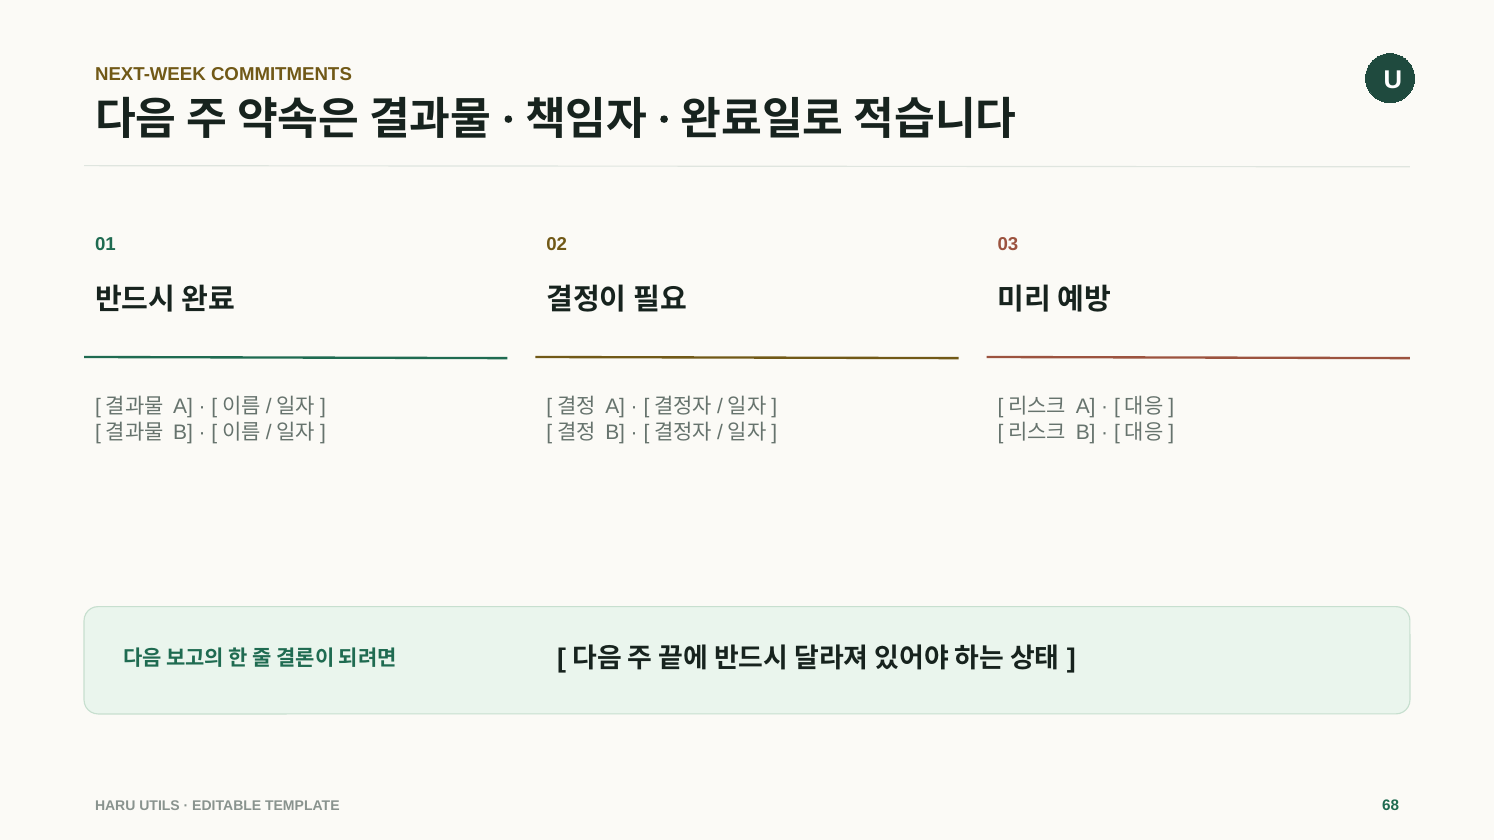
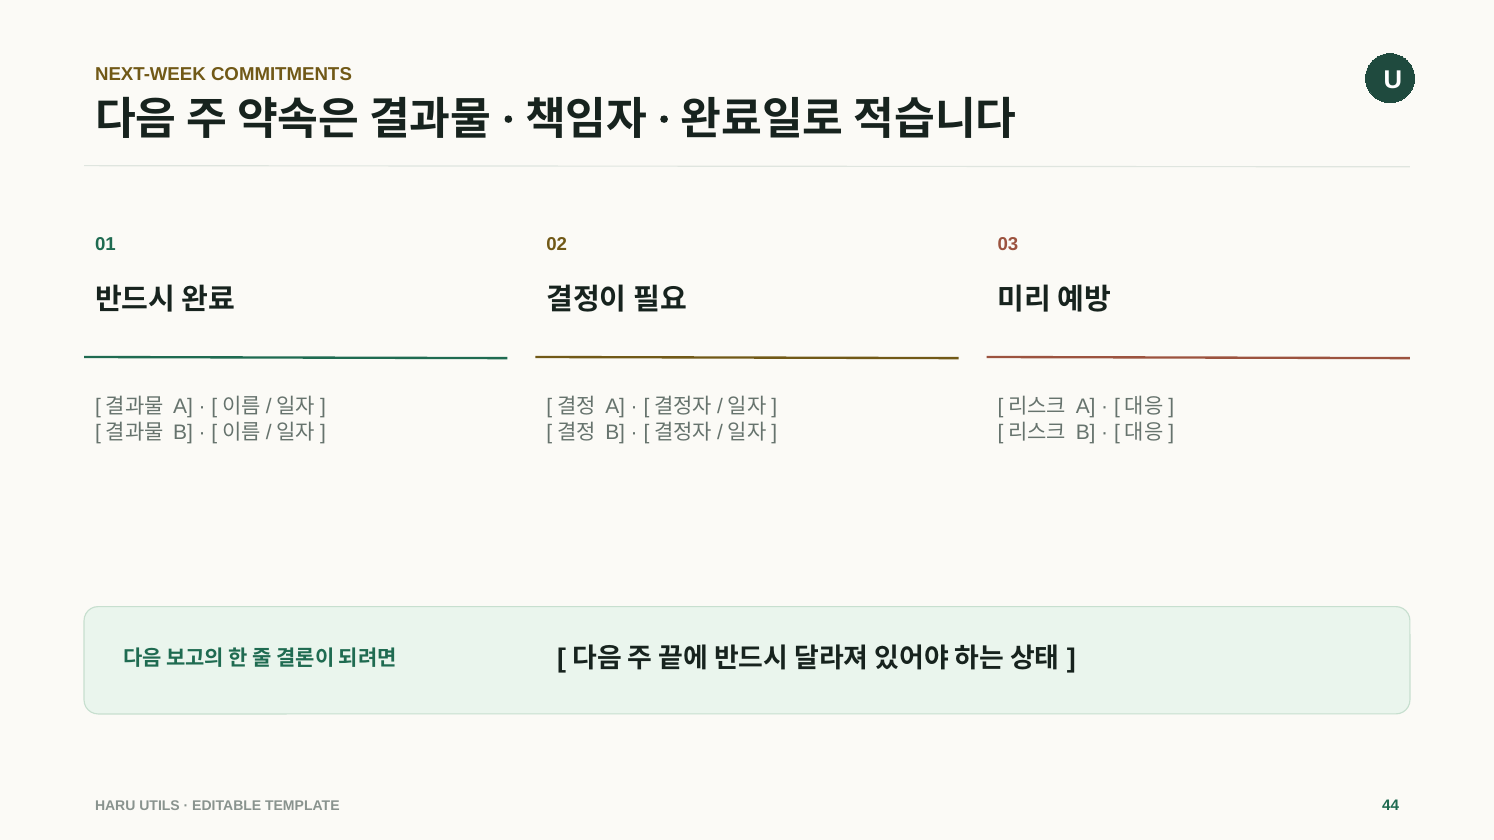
68: 68 -> 44
